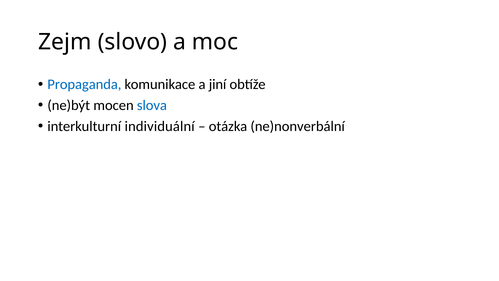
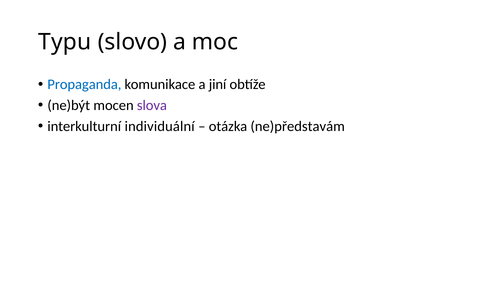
Zejm: Zejm -> Typu
slova colour: blue -> purple
ne)nonverbální: ne)nonverbální -> ne)představám
